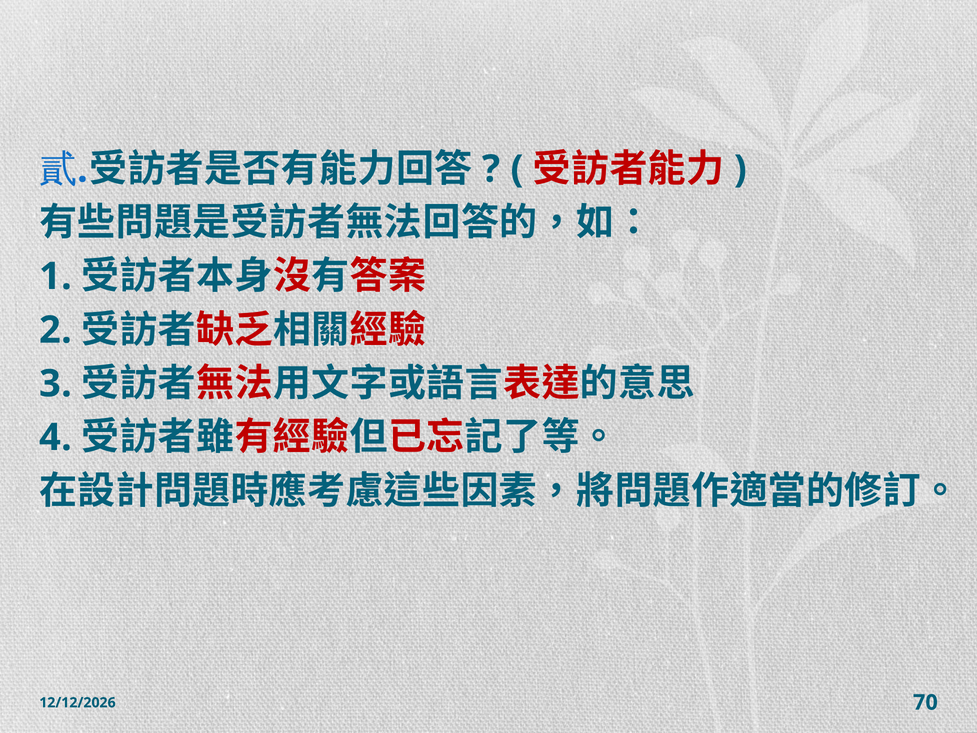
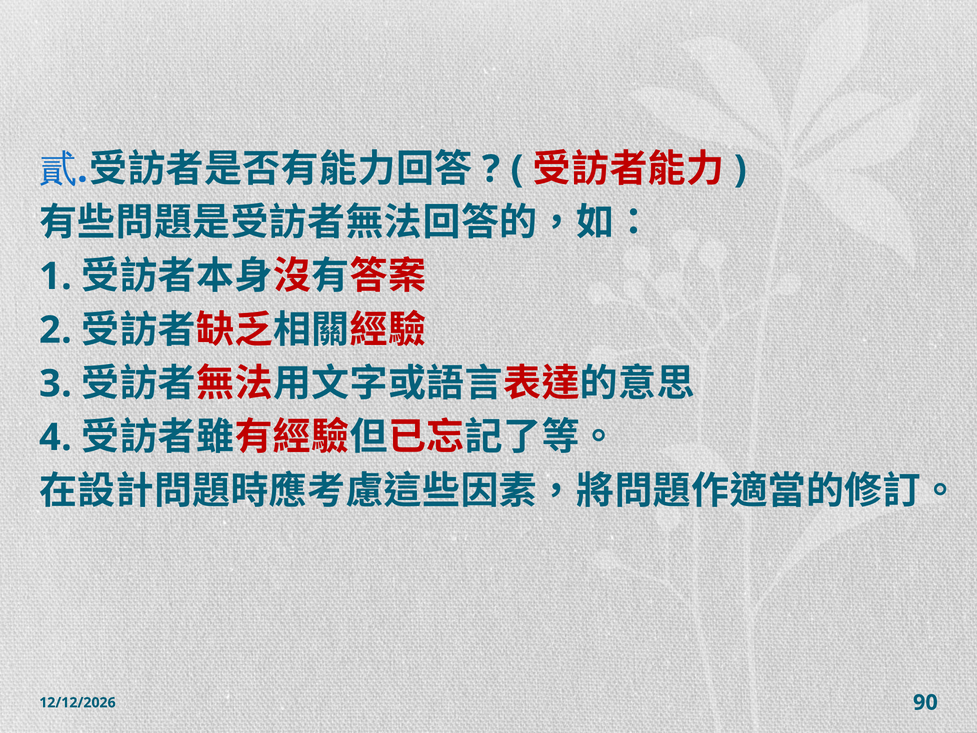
70: 70 -> 90
